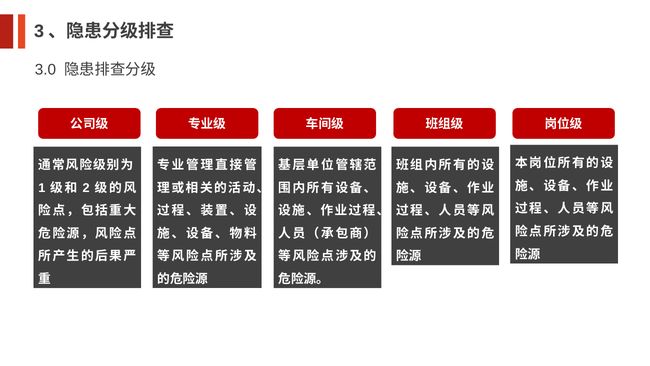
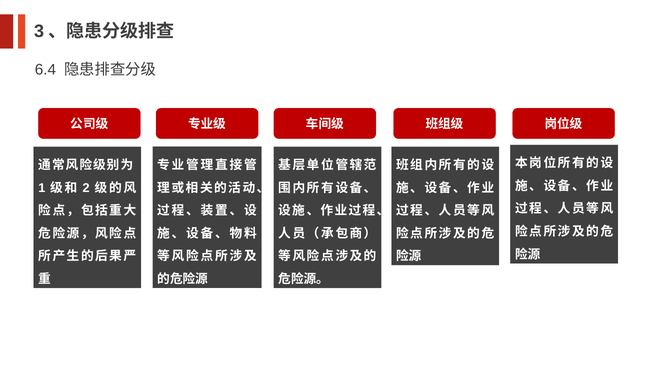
3.0: 3.0 -> 6.4
